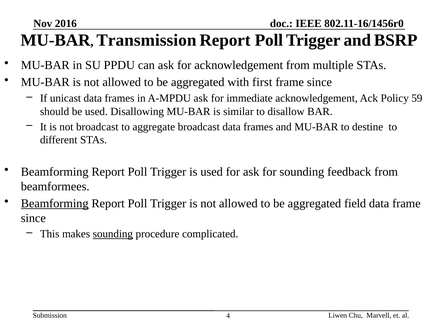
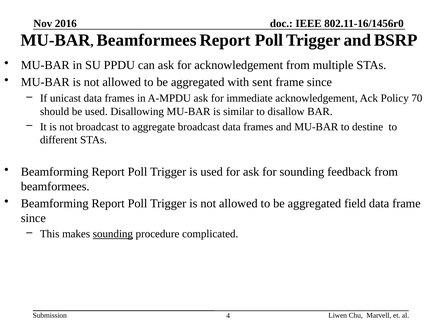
Transmission at (146, 40): Transmission -> Beamformees
first: first -> sent
59: 59 -> 70
Beamforming at (55, 203) underline: present -> none
